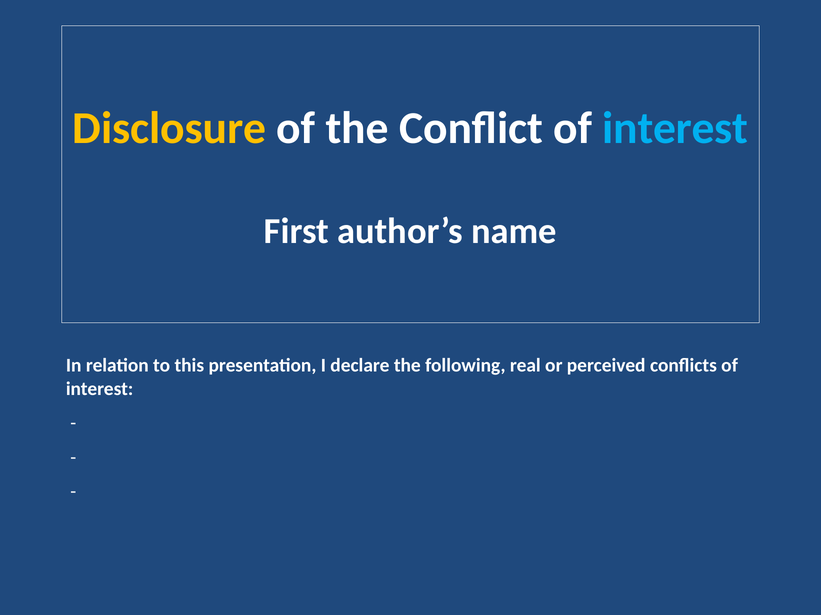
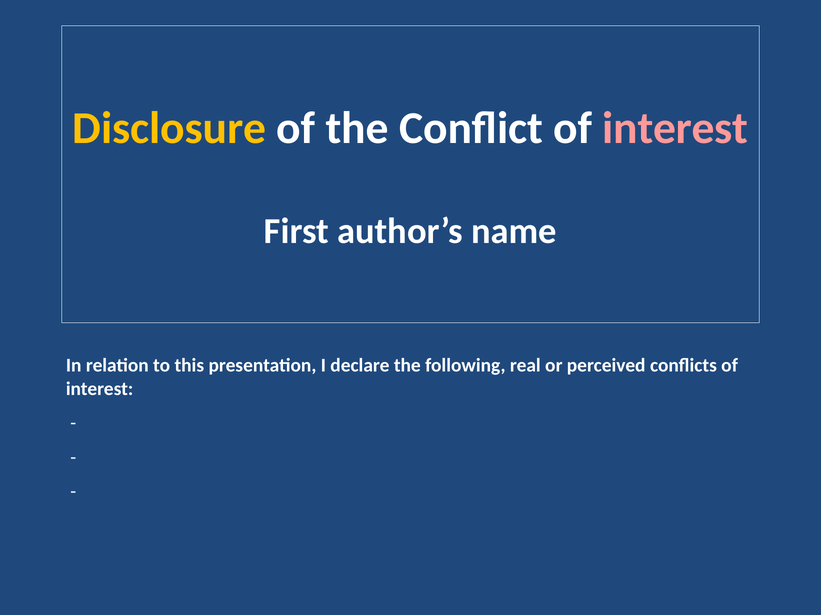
interest at (675, 128) colour: light blue -> pink
